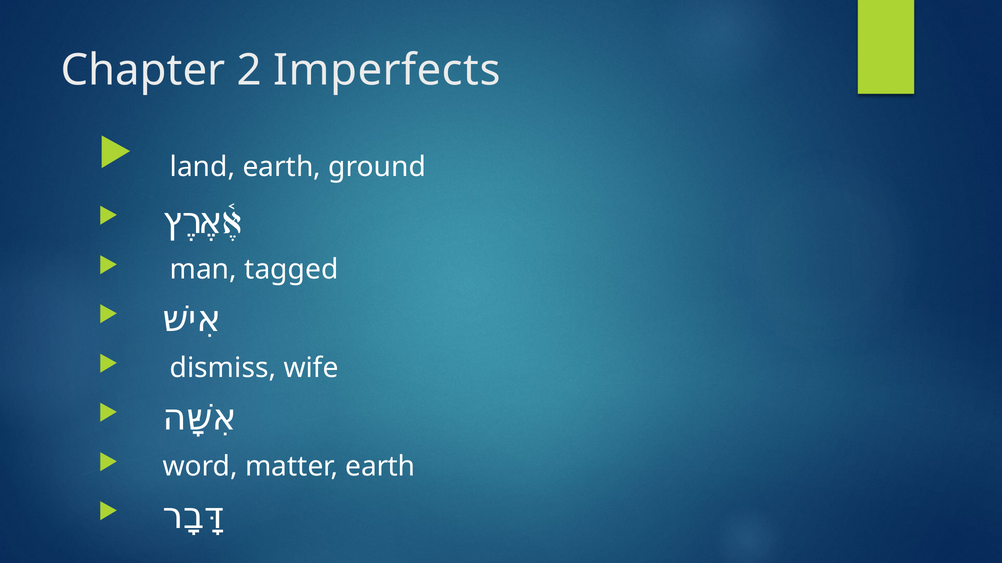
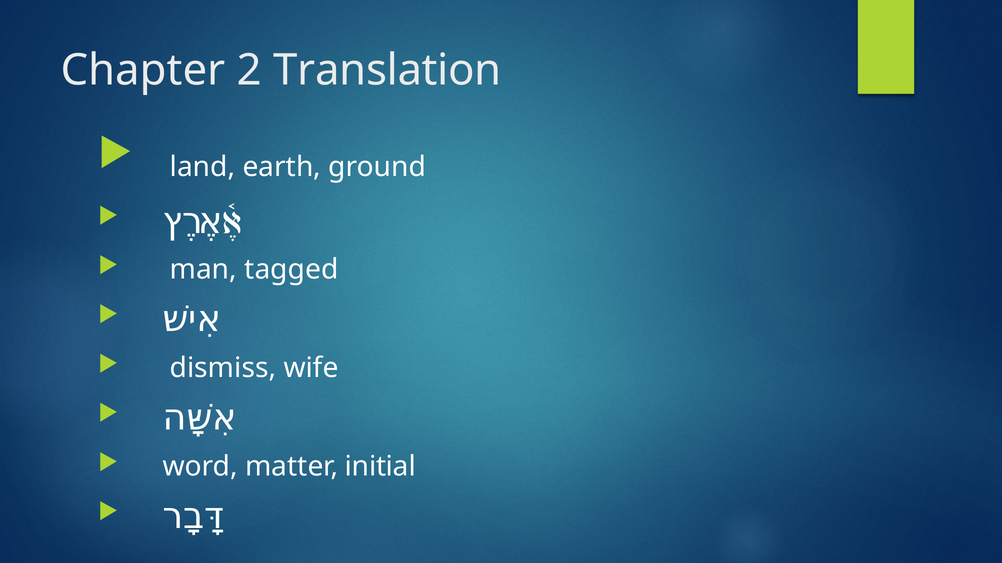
Imperfects: Imperfects -> Translation
matter earth: earth -> initial
